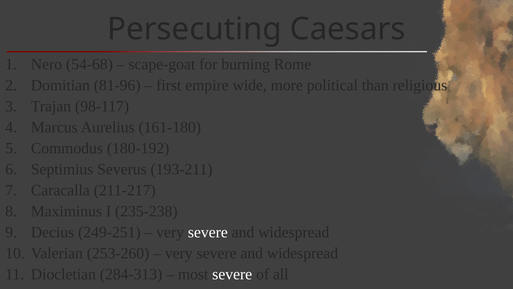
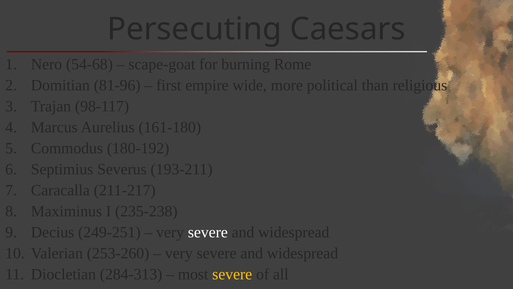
severe at (232, 274) colour: white -> yellow
